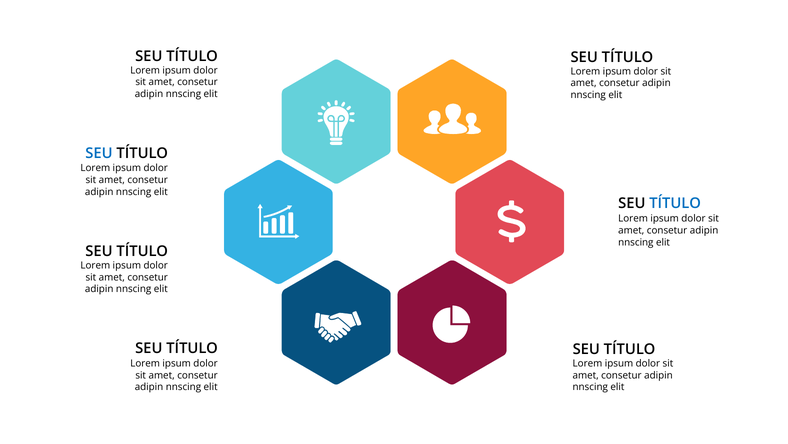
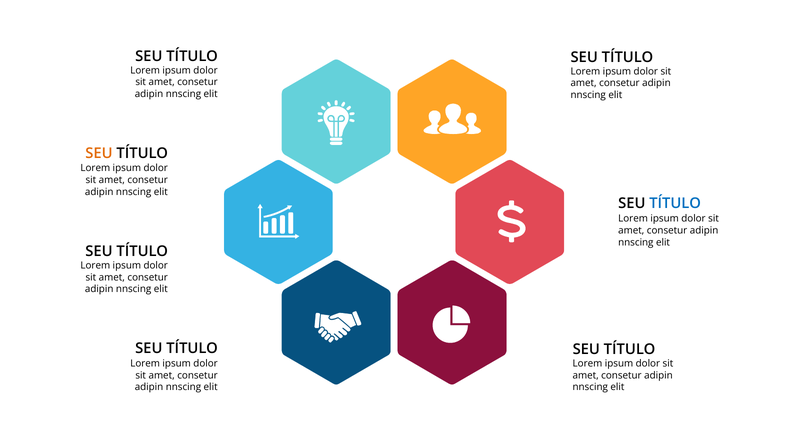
SEU at (99, 153) colour: blue -> orange
